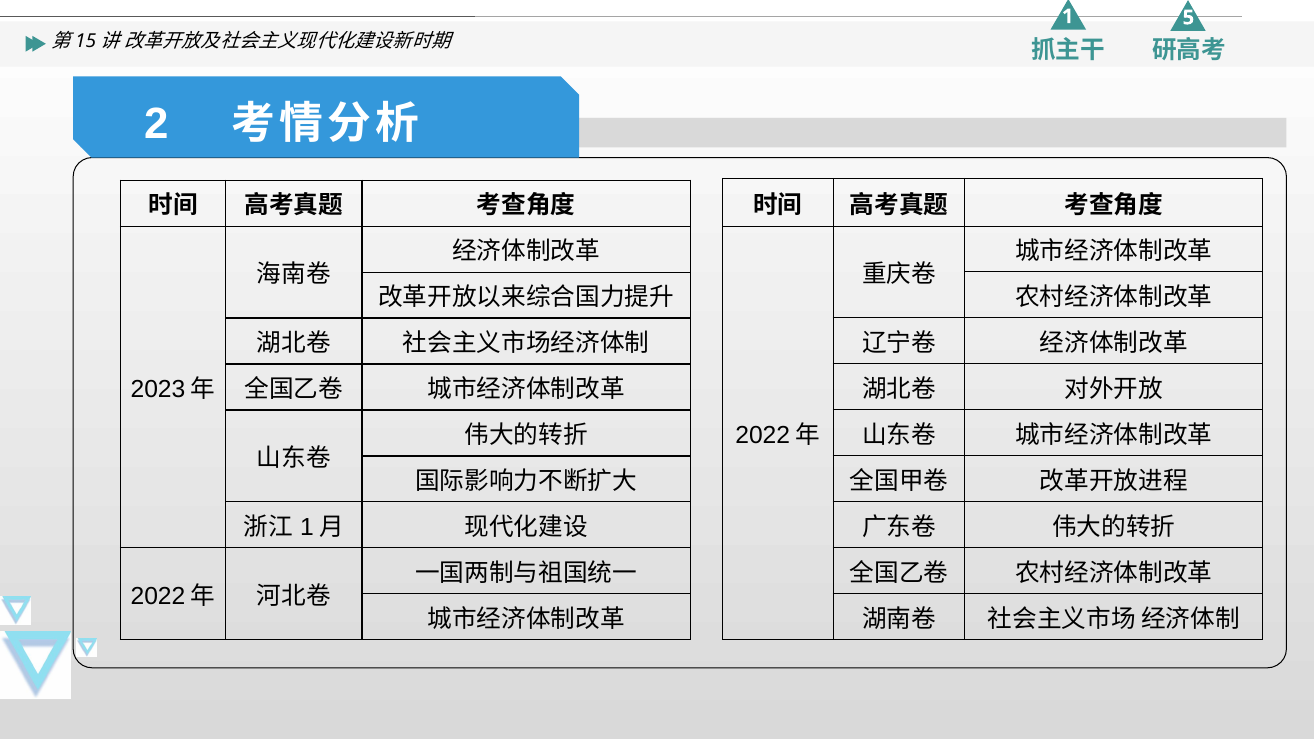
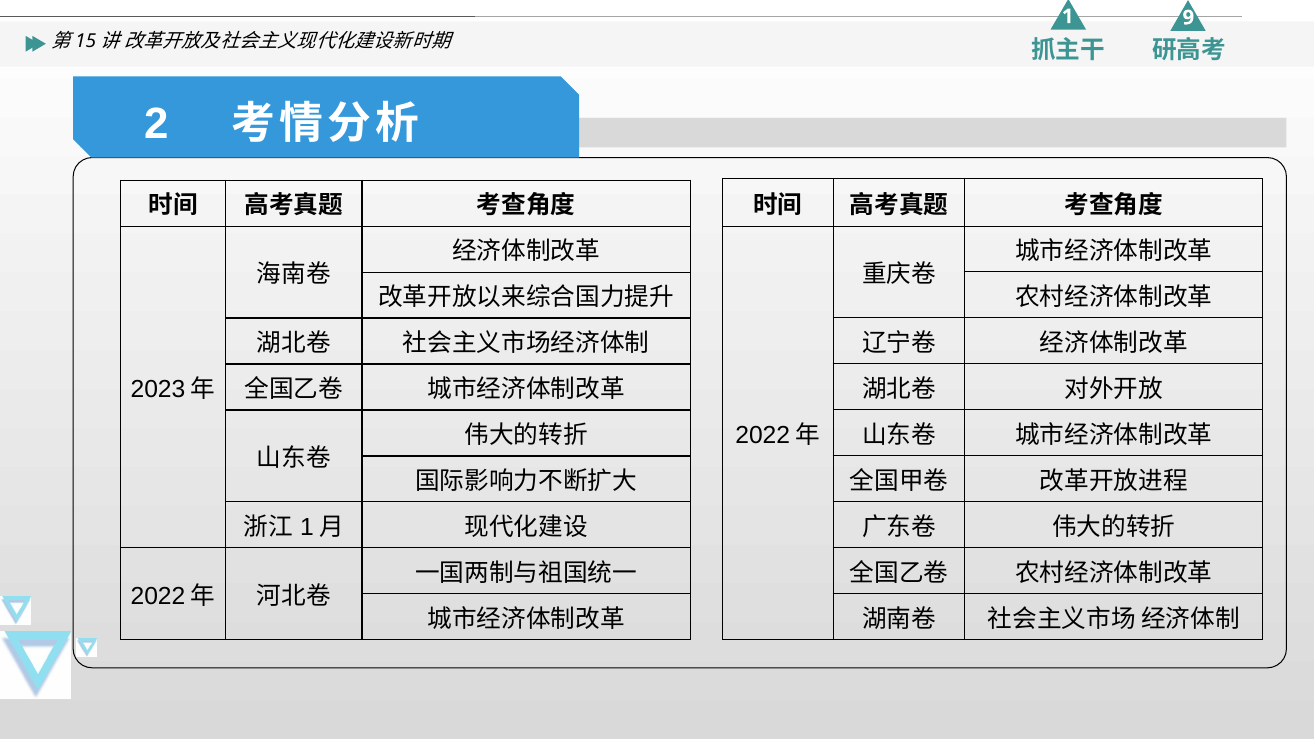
5: 5 -> 9
